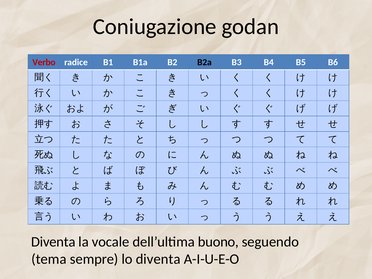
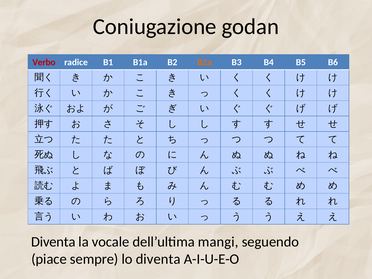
B2a colour: black -> orange
buono: buono -> mangi
tema: tema -> piace
